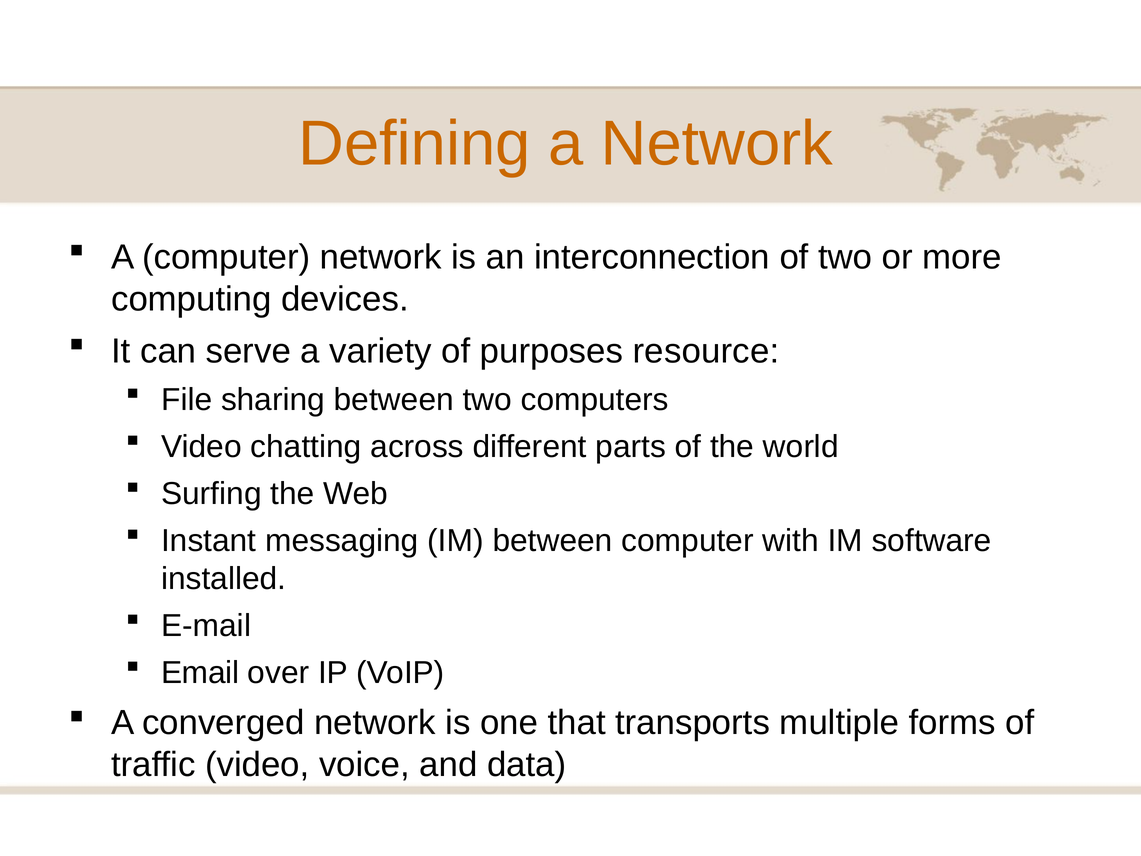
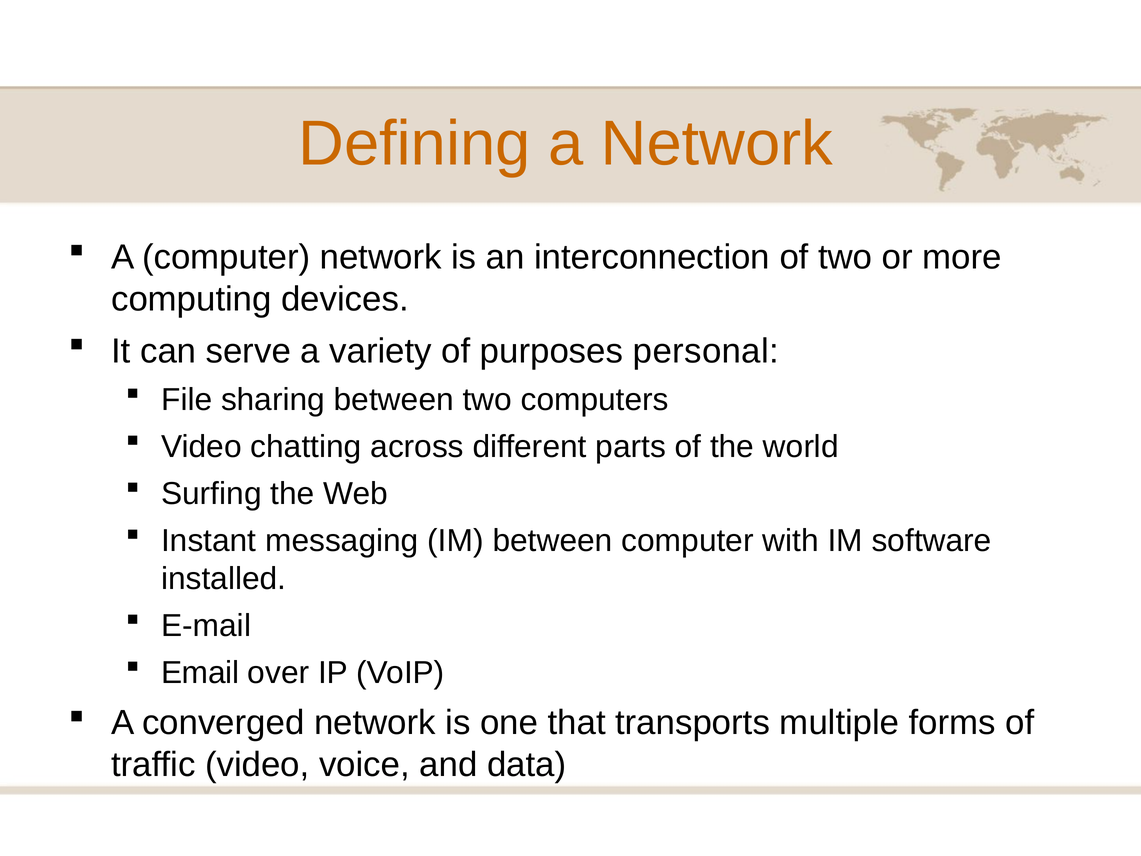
resource: resource -> personal
